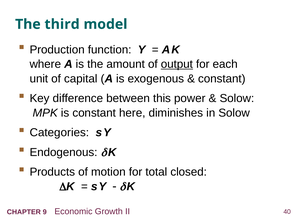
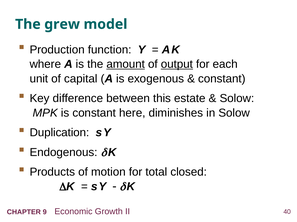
third: third -> grew
amount underline: none -> present
power: power -> estate
Categories: Categories -> Duplication
